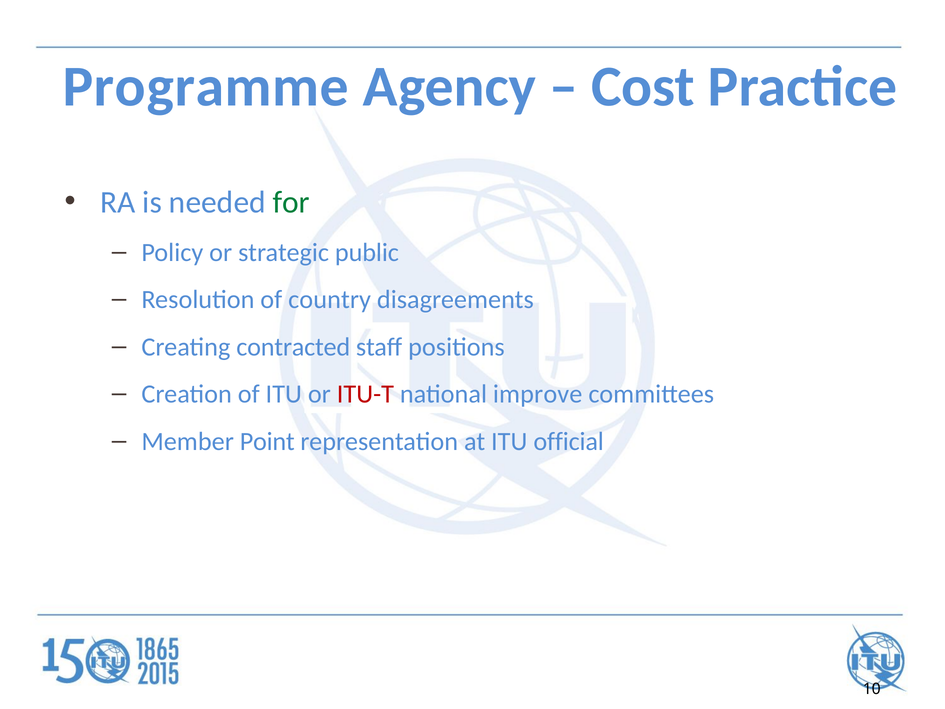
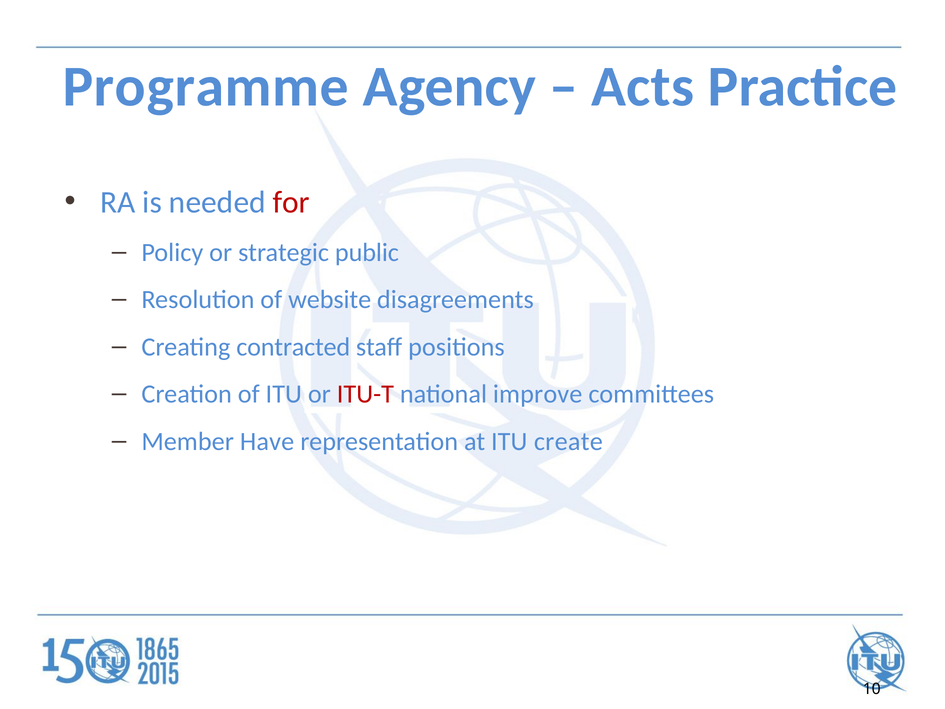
Cost: Cost -> Acts
for colour: green -> red
country: country -> website
Point: Point -> Have
official: official -> create
